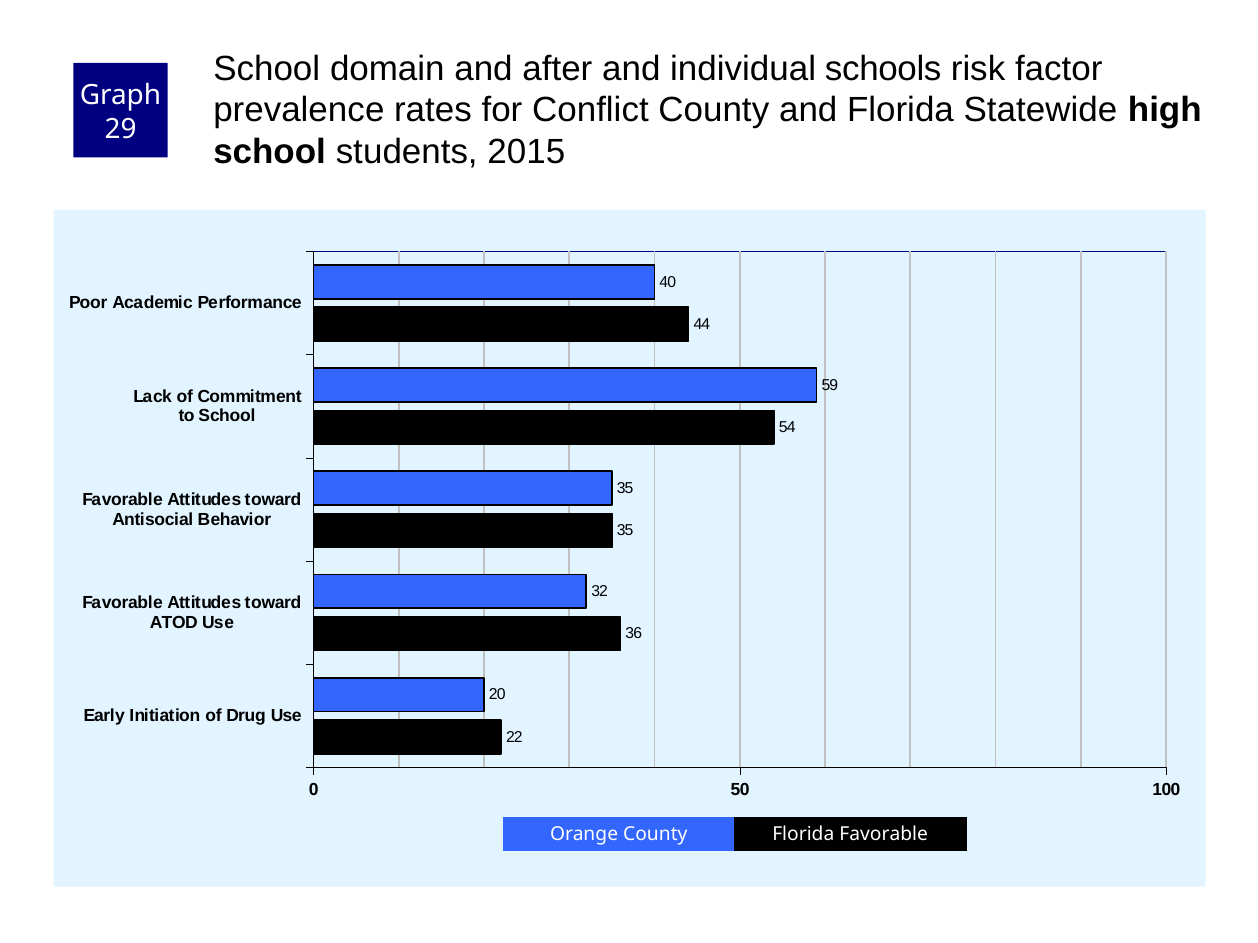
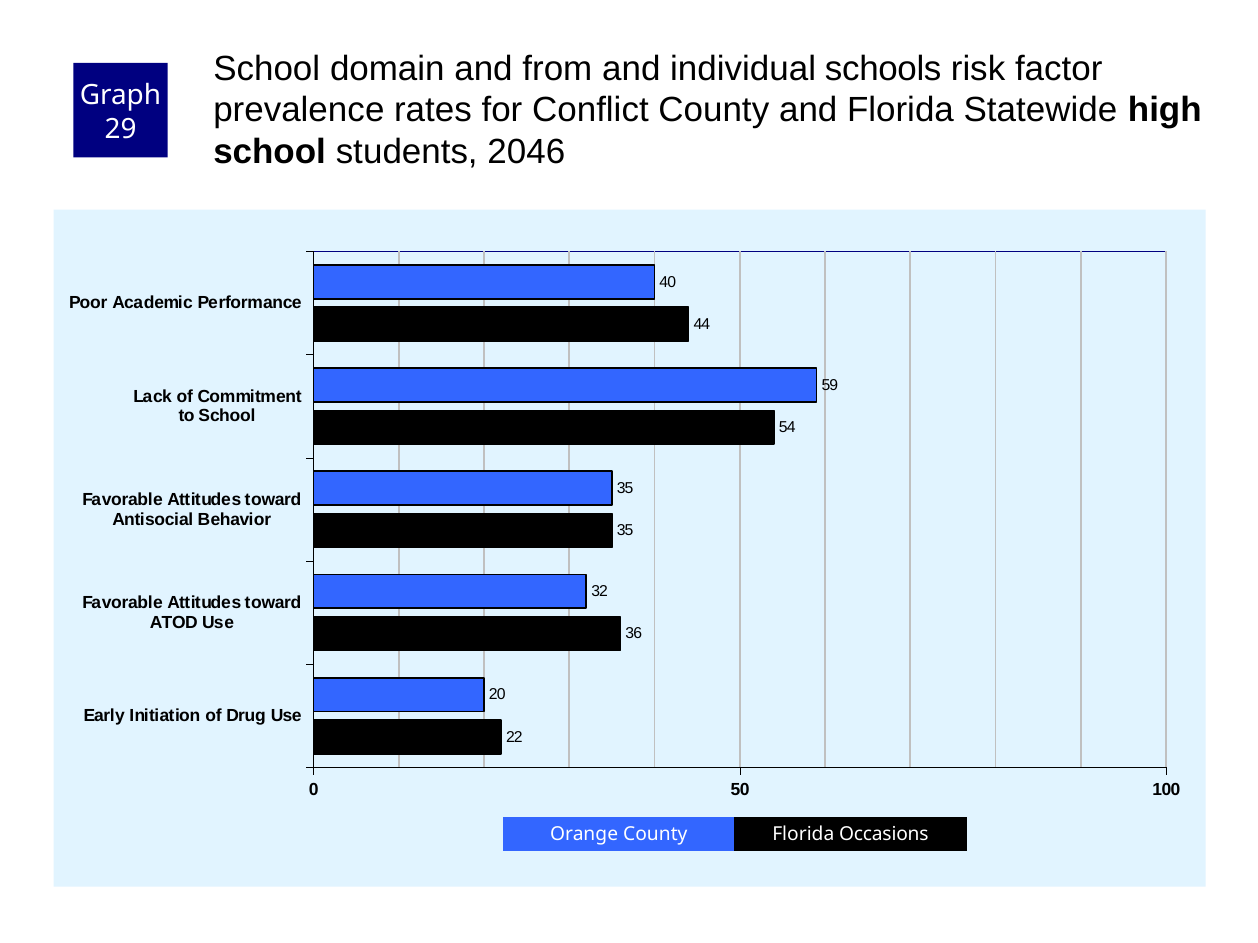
after: after -> from
2015: 2015 -> 2046
Florida Favorable: Favorable -> Occasions
